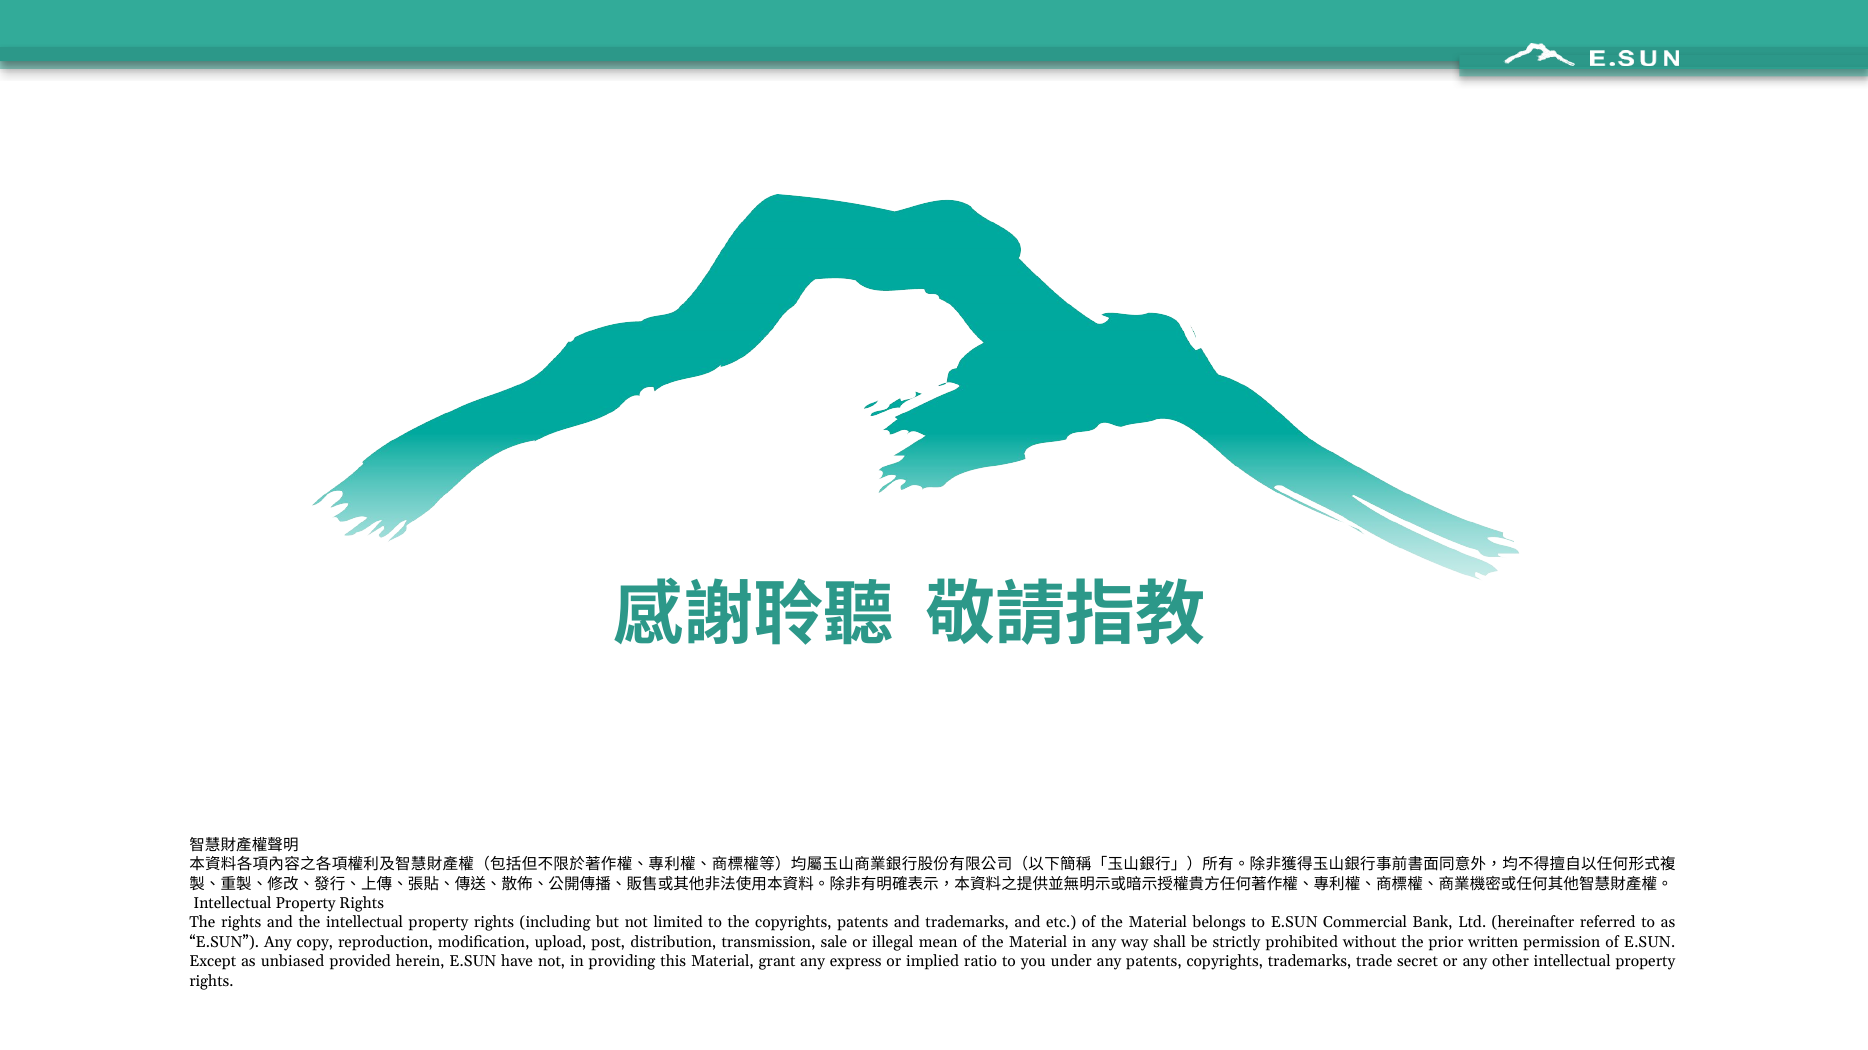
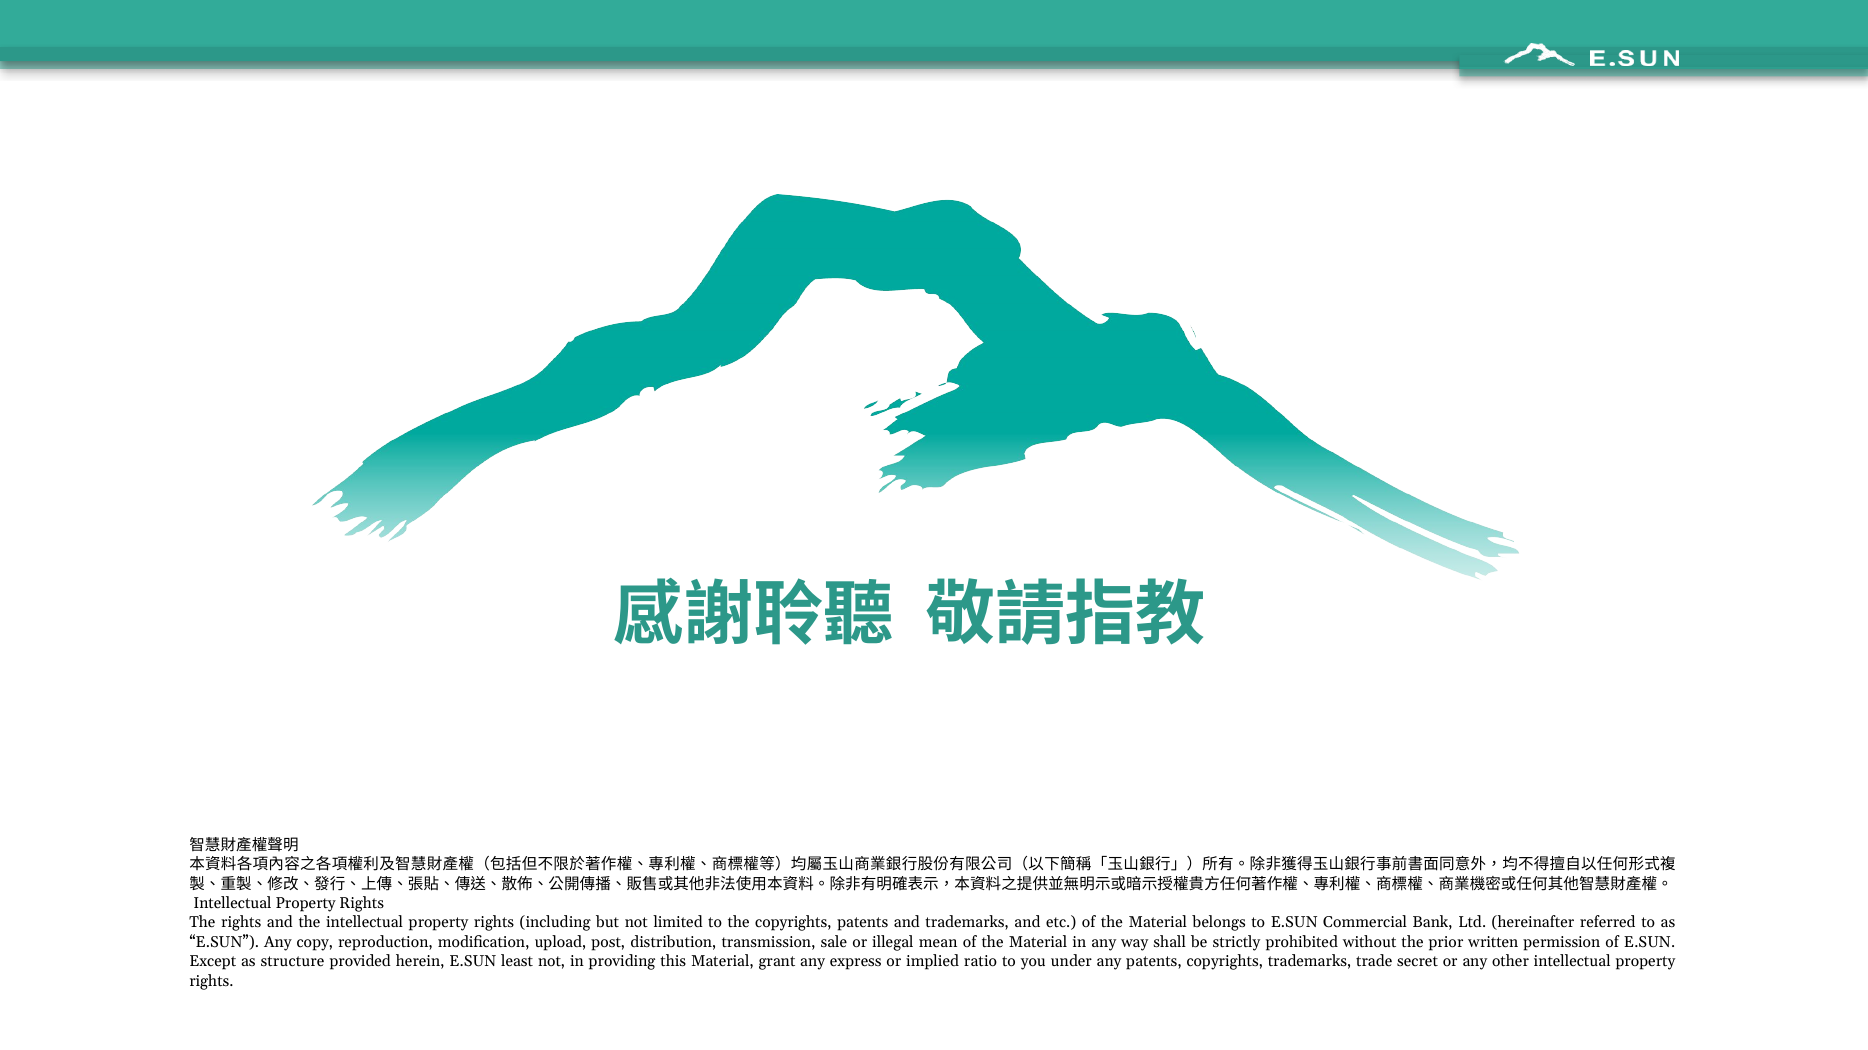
unbiased: unbiased -> structure
have: have -> least
